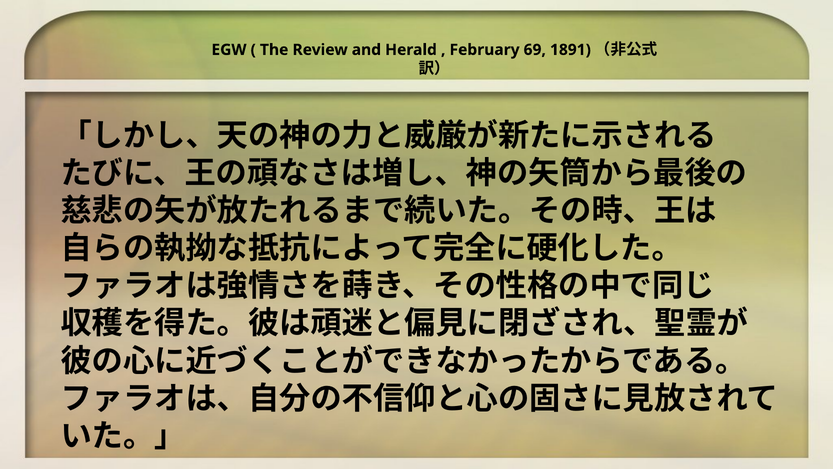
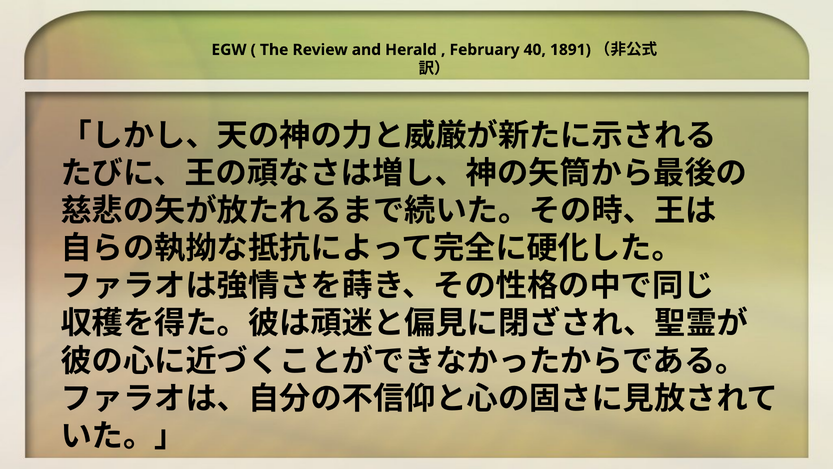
69: 69 -> 40
